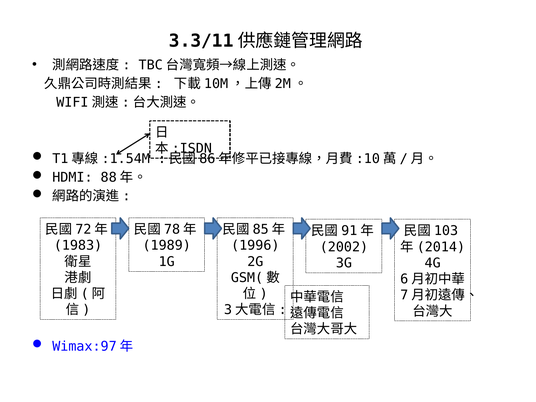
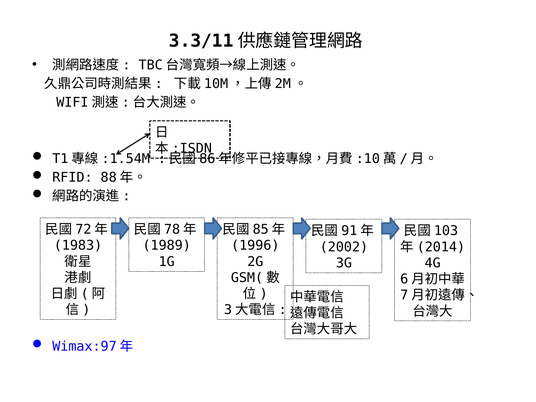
HDMI: HDMI -> RFID
